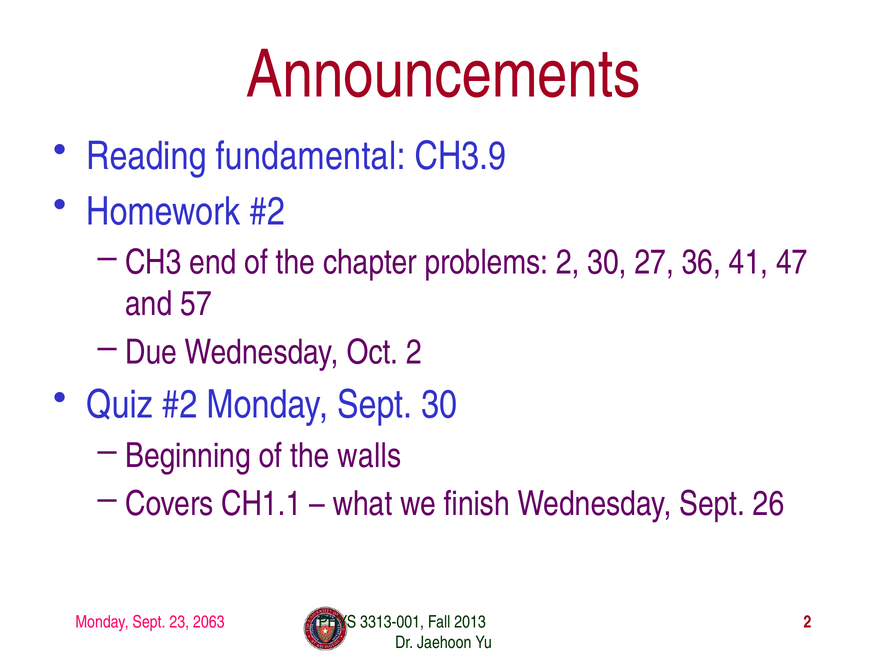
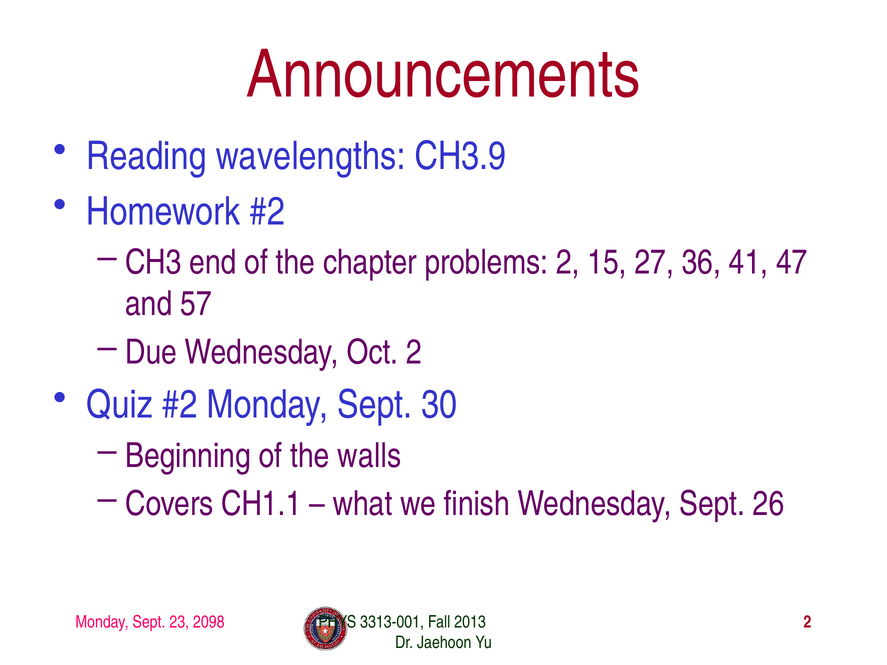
fundamental: fundamental -> wavelengths
2 30: 30 -> 15
2063: 2063 -> 2098
